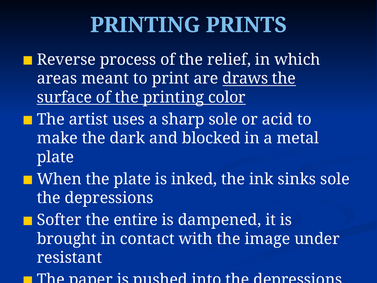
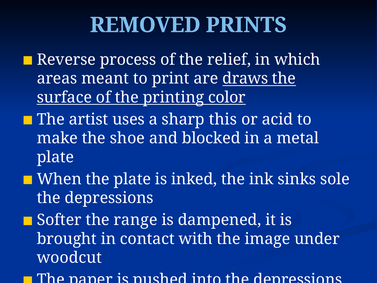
PRINTING at (145, 25): PRINTING -> REMOVED
sharp sole: sole -> this
dark: dark -> shoe
entire: entire -> range
resistant: resistant -> woodcut
